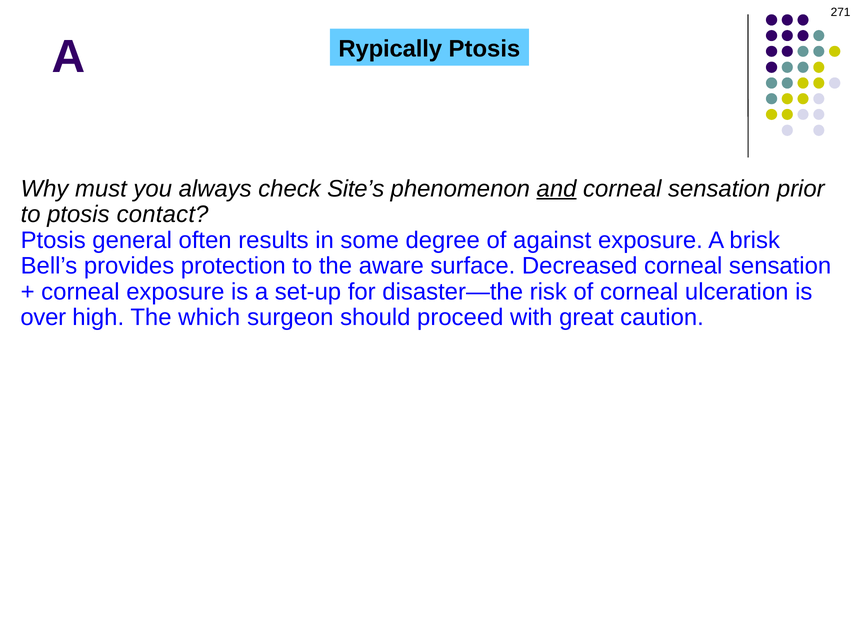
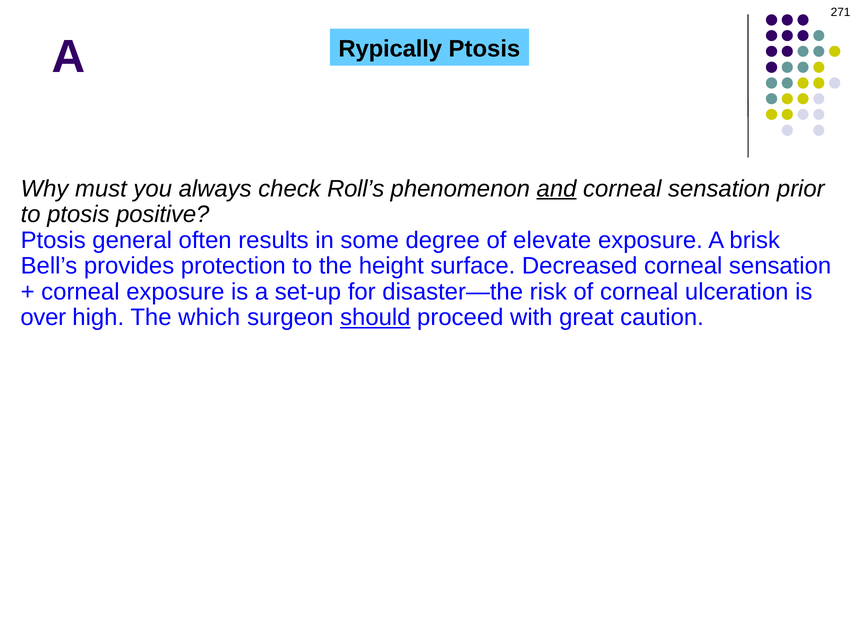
Site’s: Site’s -> Roll’s
contact: contact -> positive
against: against -> elevate
aware: aware -> height
should underline: none -> present
